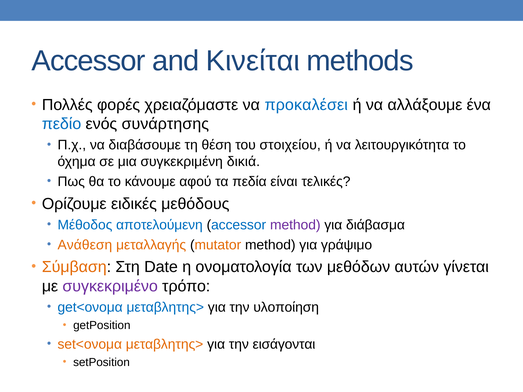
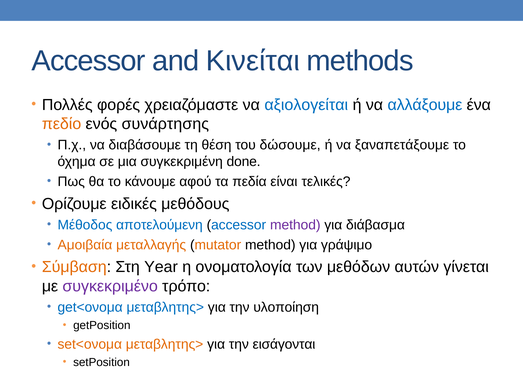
προκαλέσει: προκαλέσει -> αξιολογείται
αλλάξουμε colour: black -> blue
πεδίο colour: blue -> orange
στοιχείου: στοιχείου -> δώσουμε
λειτουργικότητα: λειτουργικότητα -> ξαναπετάξουμε
δικιά: δικιά -> done
Ανάθεση: Ανάθεση -> Αμοιβαία
Date: Date -> Year
